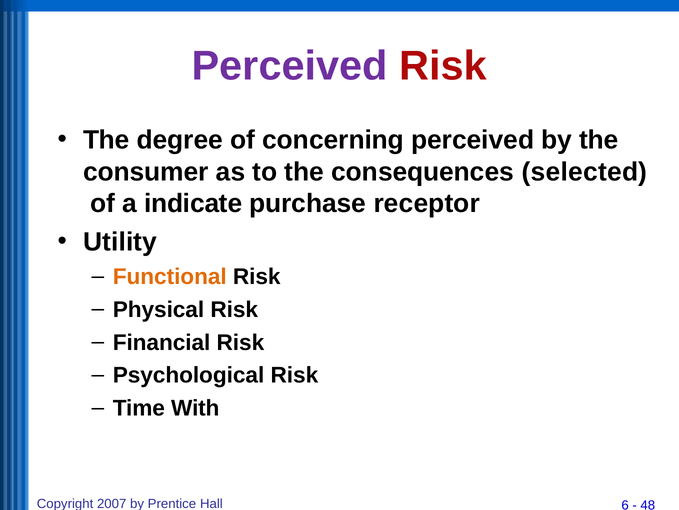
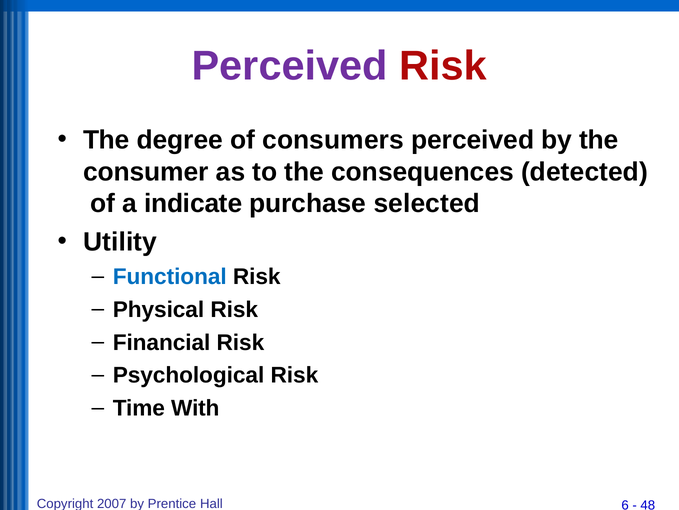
concerning: concerning -> consumers
selected: selected -> detected
receptor: receptor -> selected
Functional colour: orange -> blue
